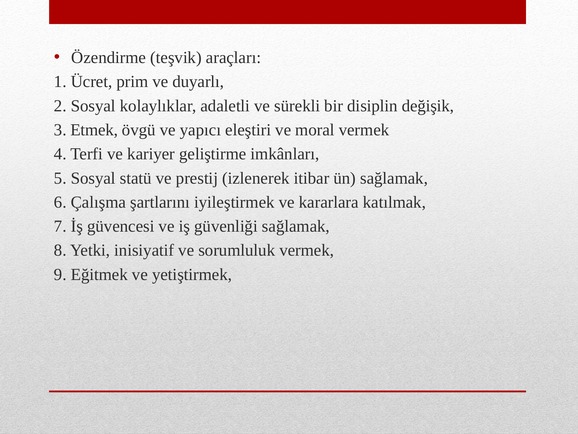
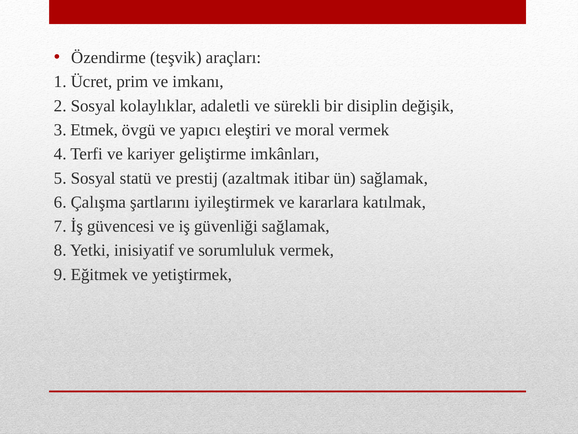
duyarlı: duyarlı -> imkanı
izlenerek: izlenerek -> azaltmak
